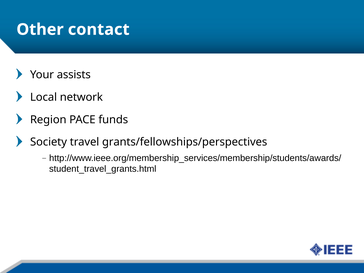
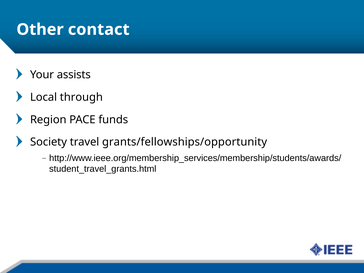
network: network -> through
grants/fellowships/perspectives: grants/fellowships/perspectives -> grants/fellowships/opportunity
